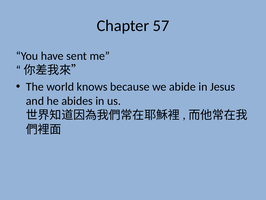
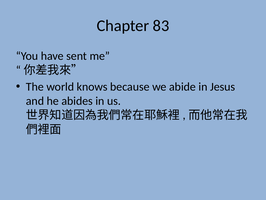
57: 57 -> 83
